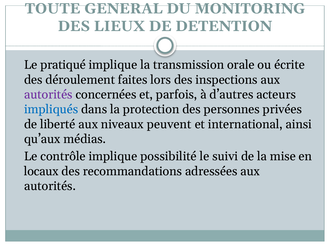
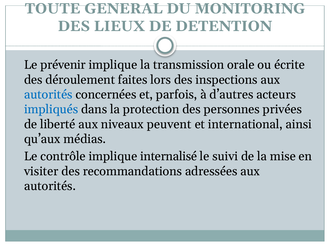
pratiqué: pratiqué -> prévenir
autorités at (48, 95) colour: purple -> blue
possibilité: possibilité -> internalisé
locaux: locaux -> visiter
